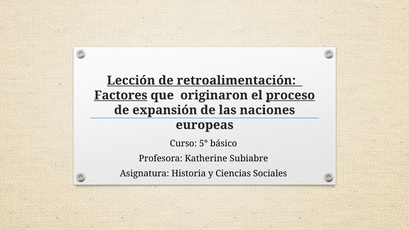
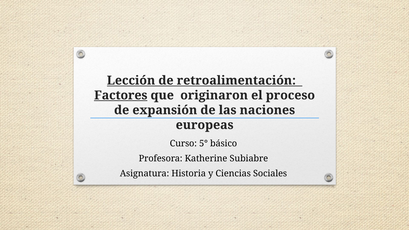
proceso underline: present -> none
